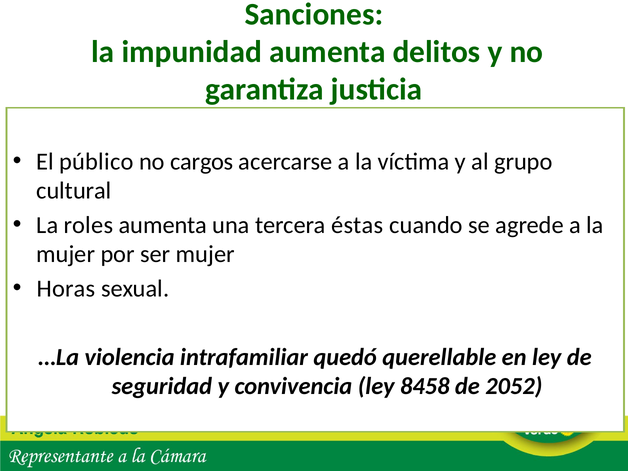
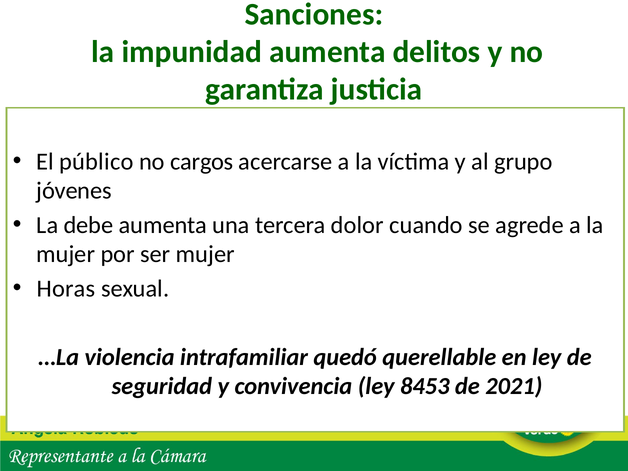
cultural: cultural -> jóvenes
roles: roles -> debe
éstas: éstas -> dolor
8458: 8458 -> 8453
2052: 2052 -> 2021
